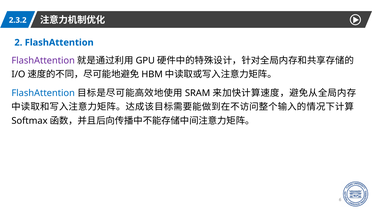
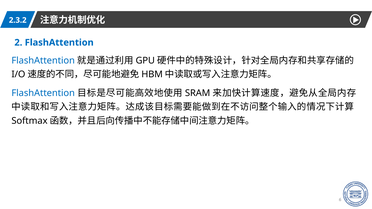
FlashAttention at (43, 61) colour: purple -> blue
